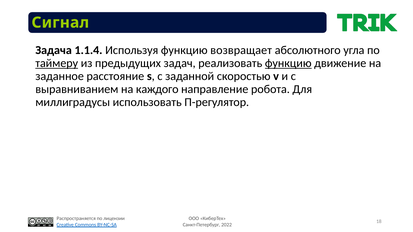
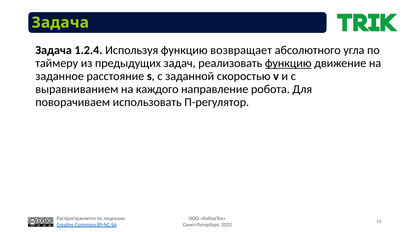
Сигнал at (60, 23): Сигнал -> Задача
1.1.4: 1.1.4 -> 1.2.4
таймеру underline: present -> none
миллиградусы: миллиградусы -> поворачиваем
